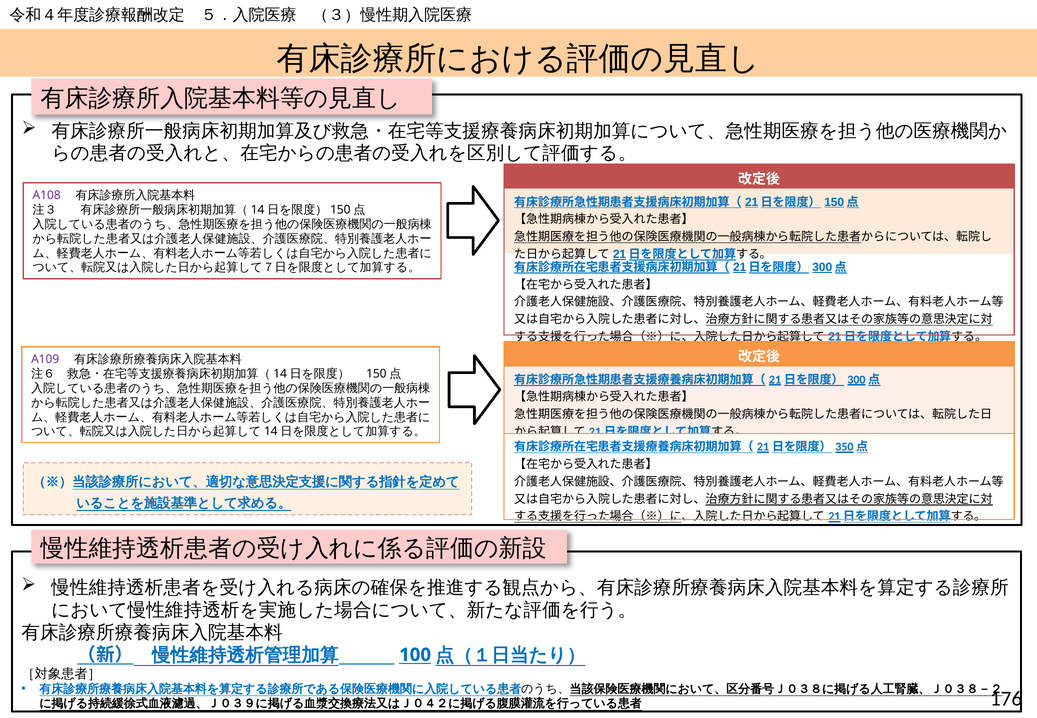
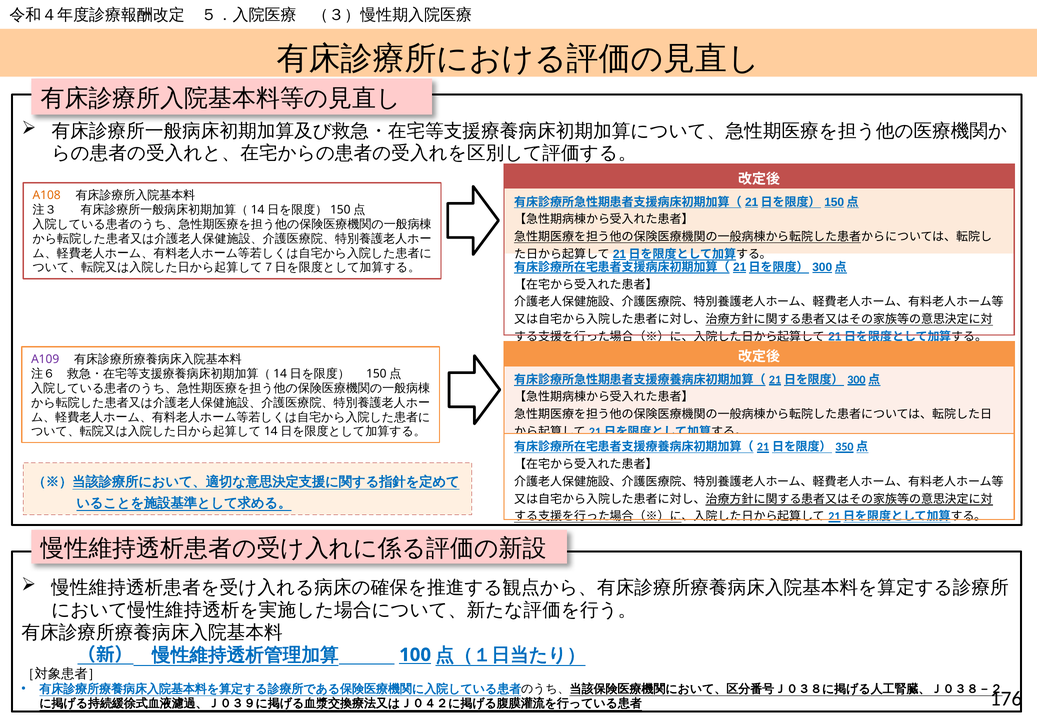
A108 colour: purple -> orange
